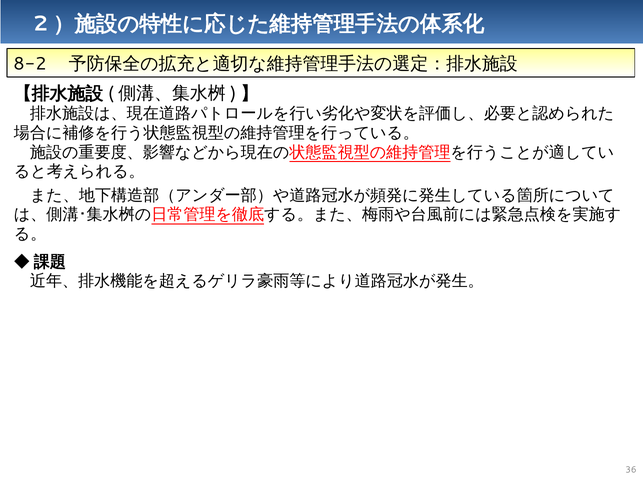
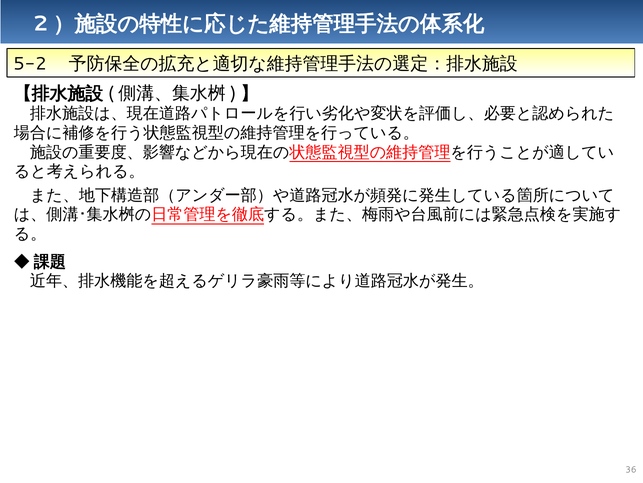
8-2: 8-2 -> 5-2
